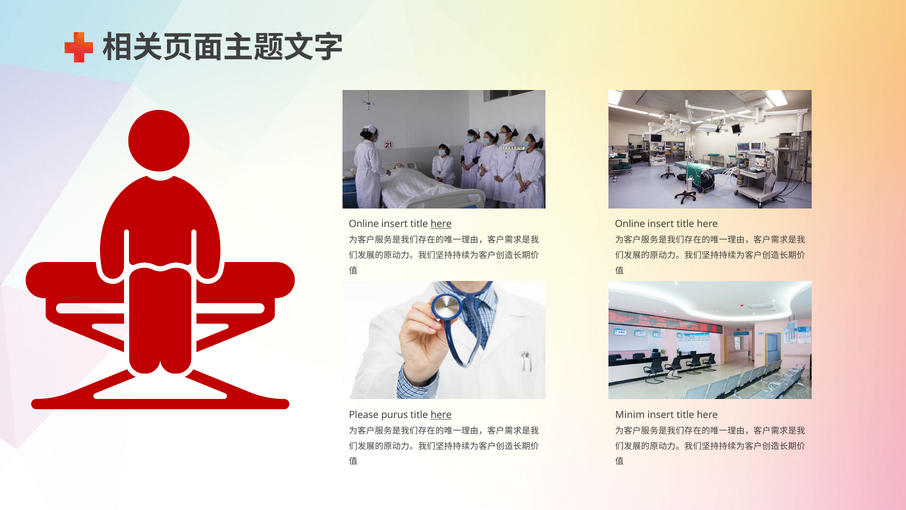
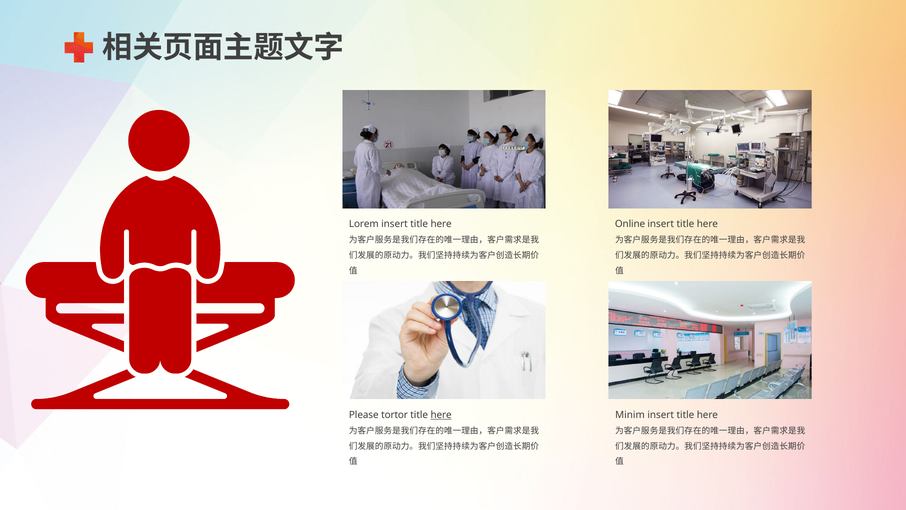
Online at (364, 224): Online -> Lorem
here at (441, 224) underline: present -> none
purus: purus -> tortor
